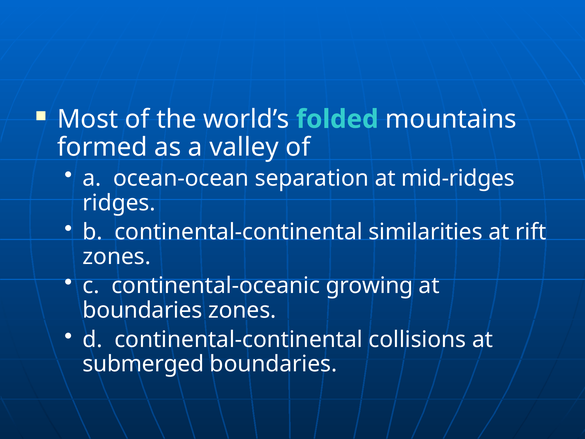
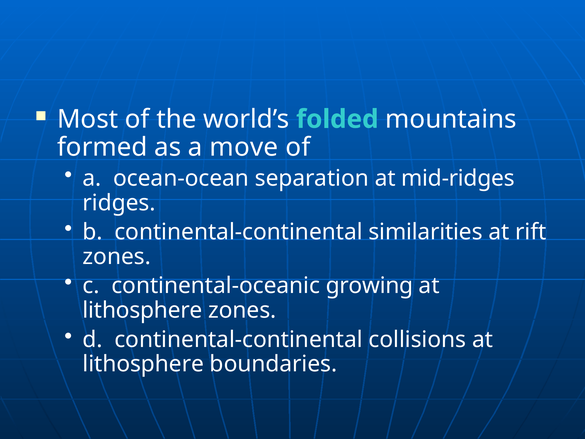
valley: valley -> move
boundaries at (143, 310): boundaries -> lithosphere
submerged at (143, 364): submerged -> lithosphere
